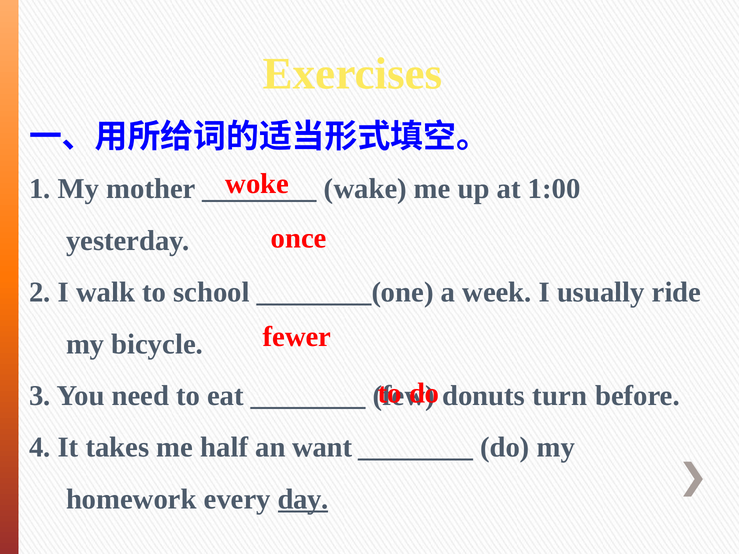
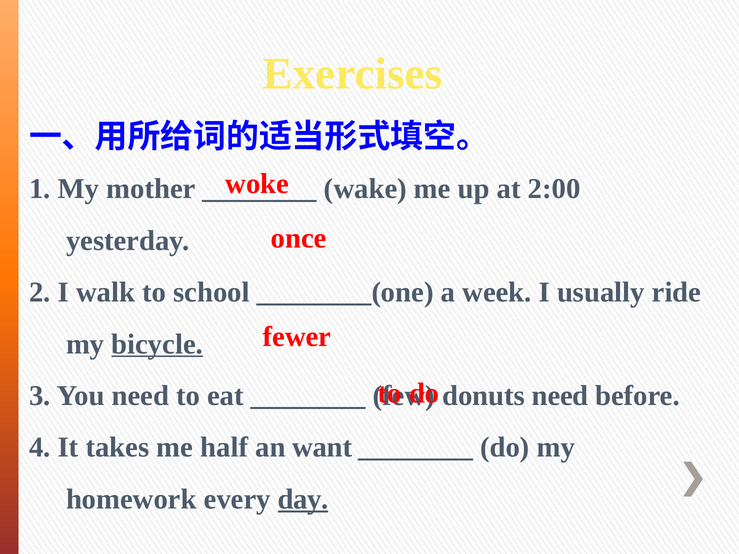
1:00: 1:00 -> 2:00
bicycle underline: none -> present
donuts turn: turn -> need
